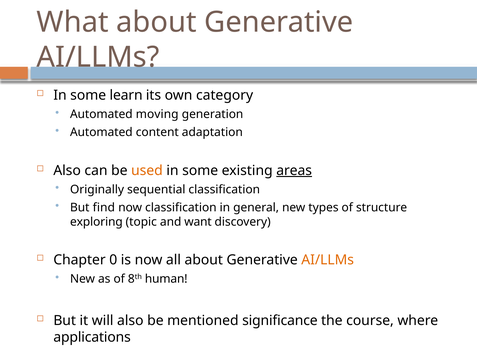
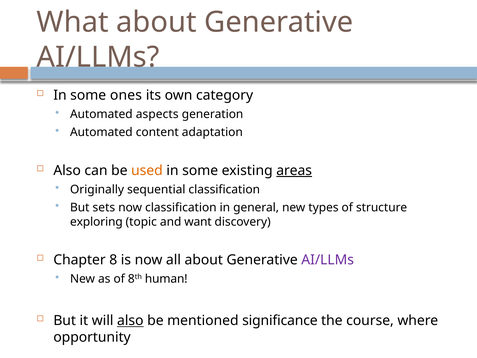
learn: learn -> ones
moving: moving -> aspects
find: find -> sets
0: 0 -> 8
AI/LLMs at (328, 260) colour: orange -> purple
also at (130, 320) underline: none -> present
applications: applications -> opportunity
